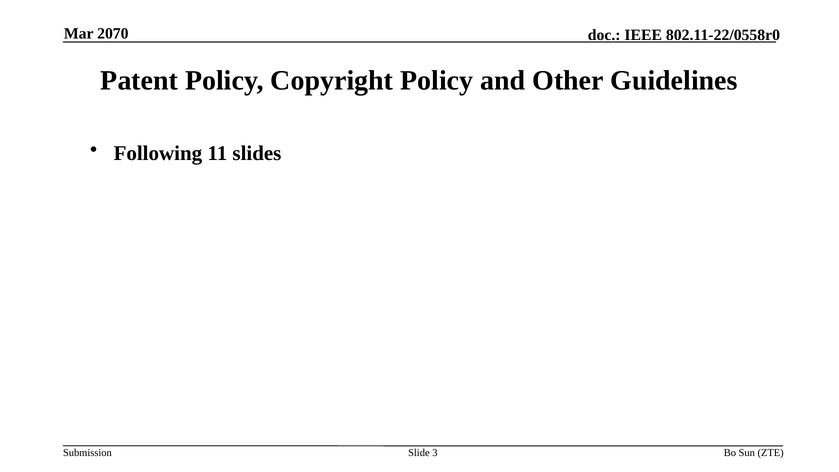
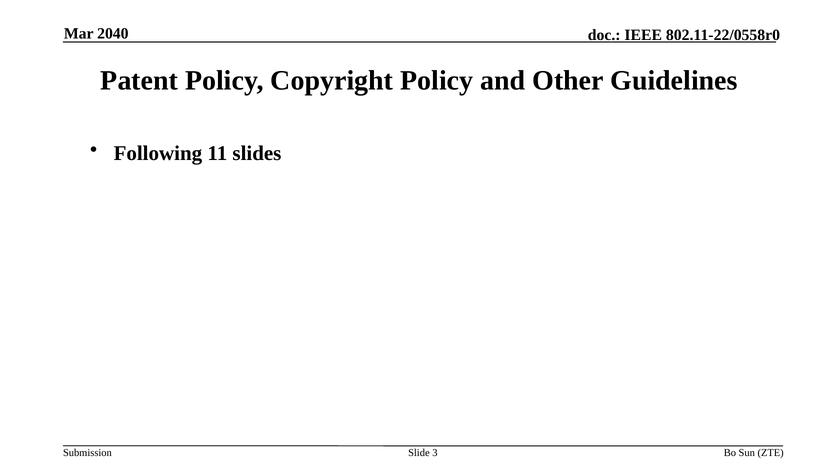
2070: 2070 -> 2040
